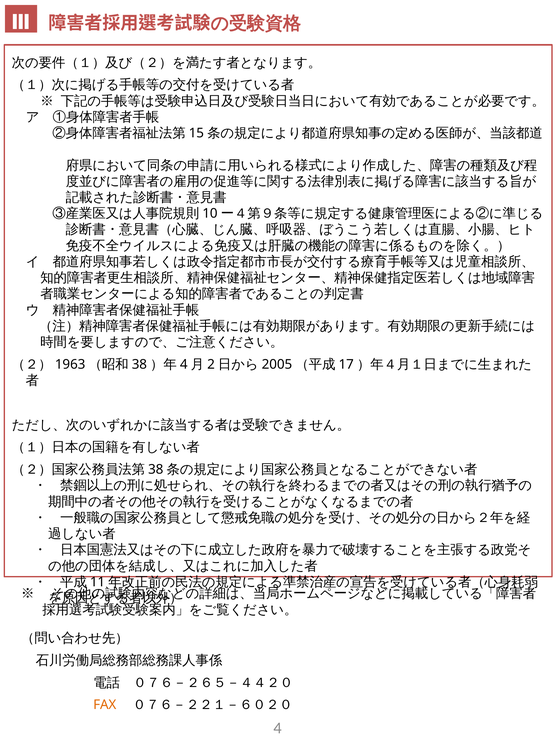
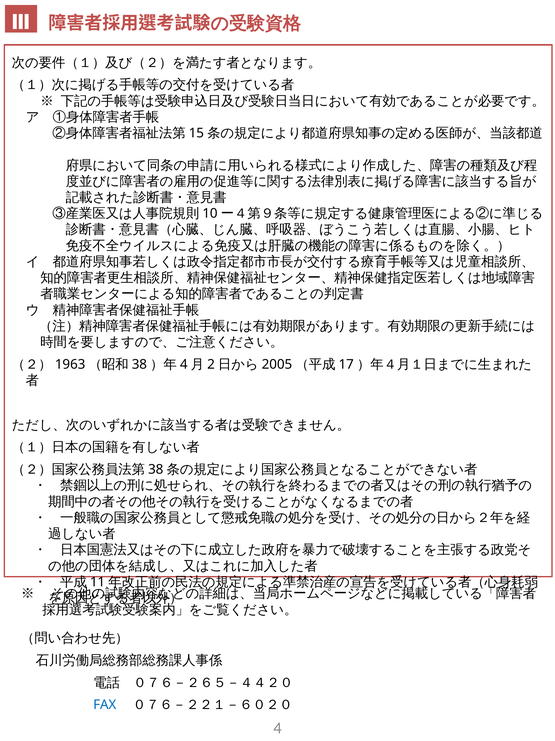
FAX colour: orange -> blue
